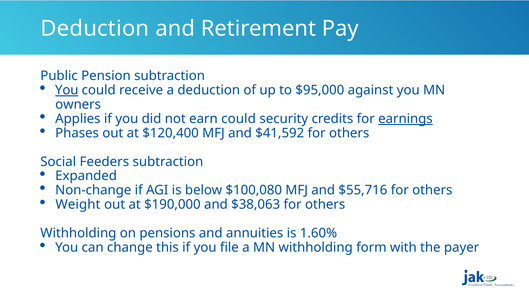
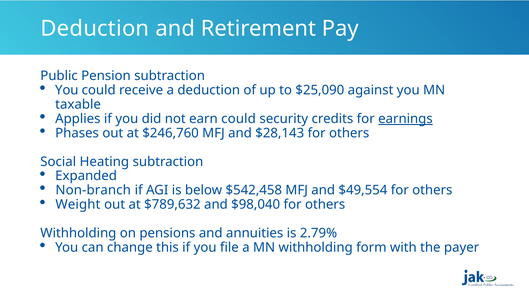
You at (67, 90) underline: present -> none
$95,000: $95,000 -> $25,090
owners: owners -> taxable
$120,400: $120,400 -> $246,760
$41,592: $41,592 -> $28,143
Feeders: Feeders -> Heating
Non-change: Non-change -> Non-branch
$100,080: $100,080 -> $542,458
$55,716: $55,716 -> $49,554
$190,000: $190,000 -> $789,632
$38,063: $38,063 -> $98,040
1.60%: 1.60% -> 2.79%
